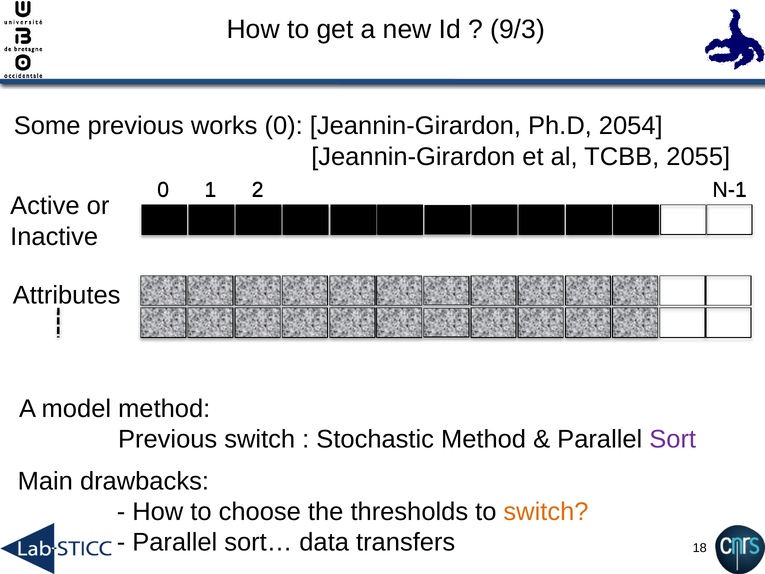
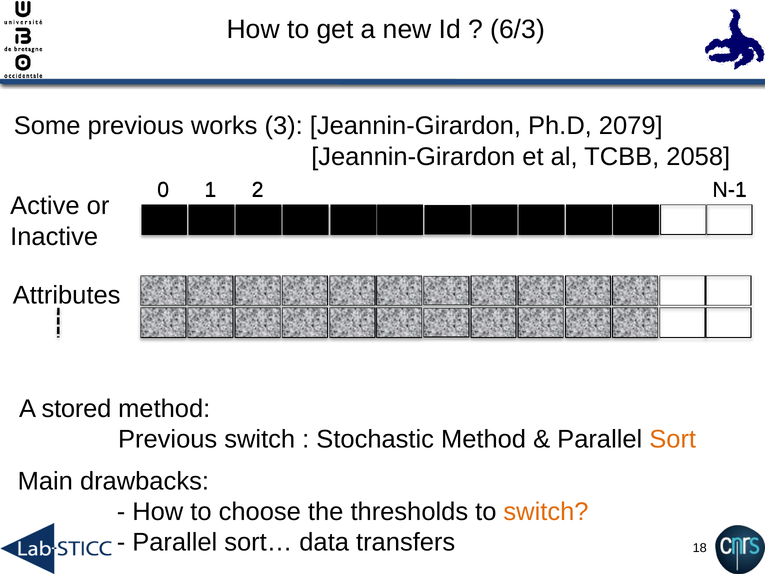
9/3: 9/3 -> 6/3
works 0: 0 -> 3
2054: 2054 -> 2079
2055: 2055 -> 2058
model: model -> stored
Sort colour: purple -> orange
